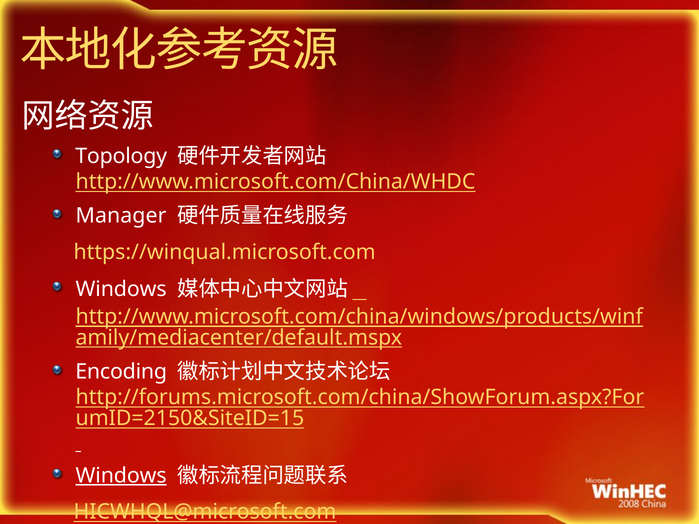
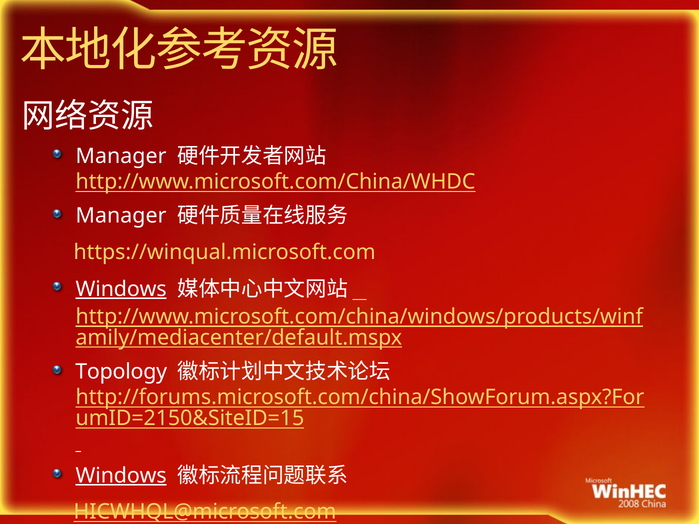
Topology at (121, 156): Topology -> Manager
Windows at (121, 289) underline: none -> present
Encoding: Encoding -> Topology
